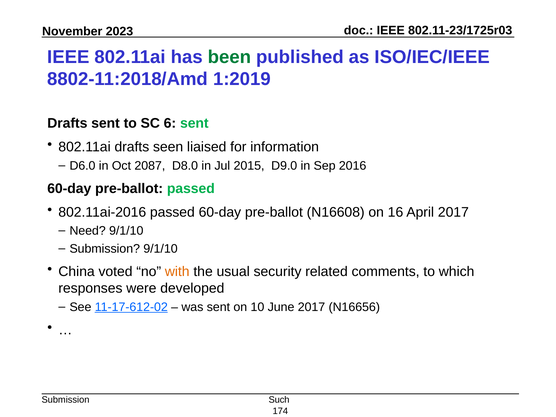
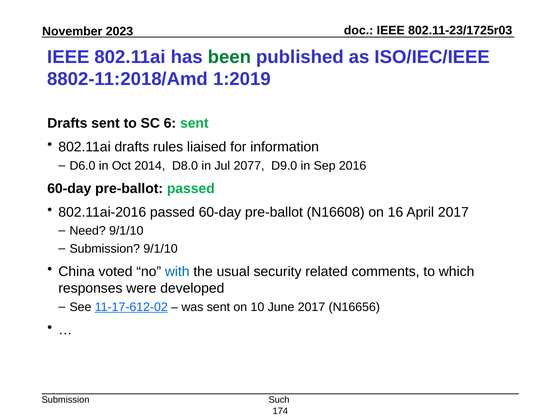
seen: seen -> rules
2087: 2087 -> 2014
2015: 2015 -> 2077
with colour: orange -> blue
